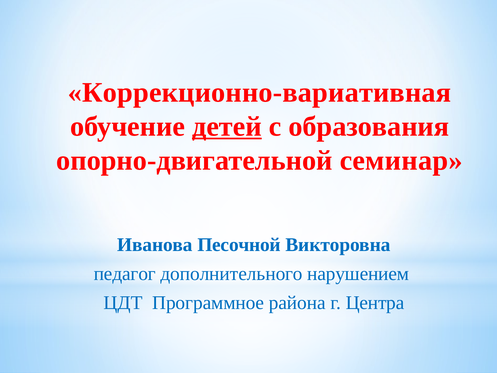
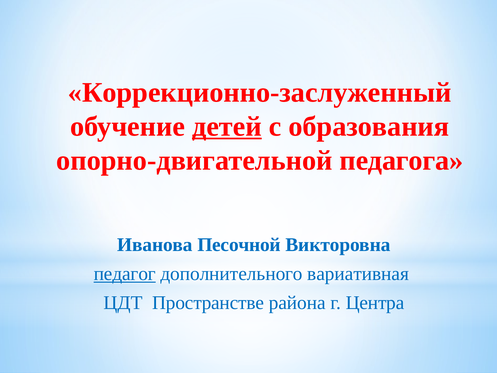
Коррекционно-вариативная: Коррекционно-вариативная -> Коррекционно-заслуженный
семинар: семинар -> педагога
педагог underline: none -> present
нарушением: нарушением -> вариативная
Программное: Программное -> Пространстве
